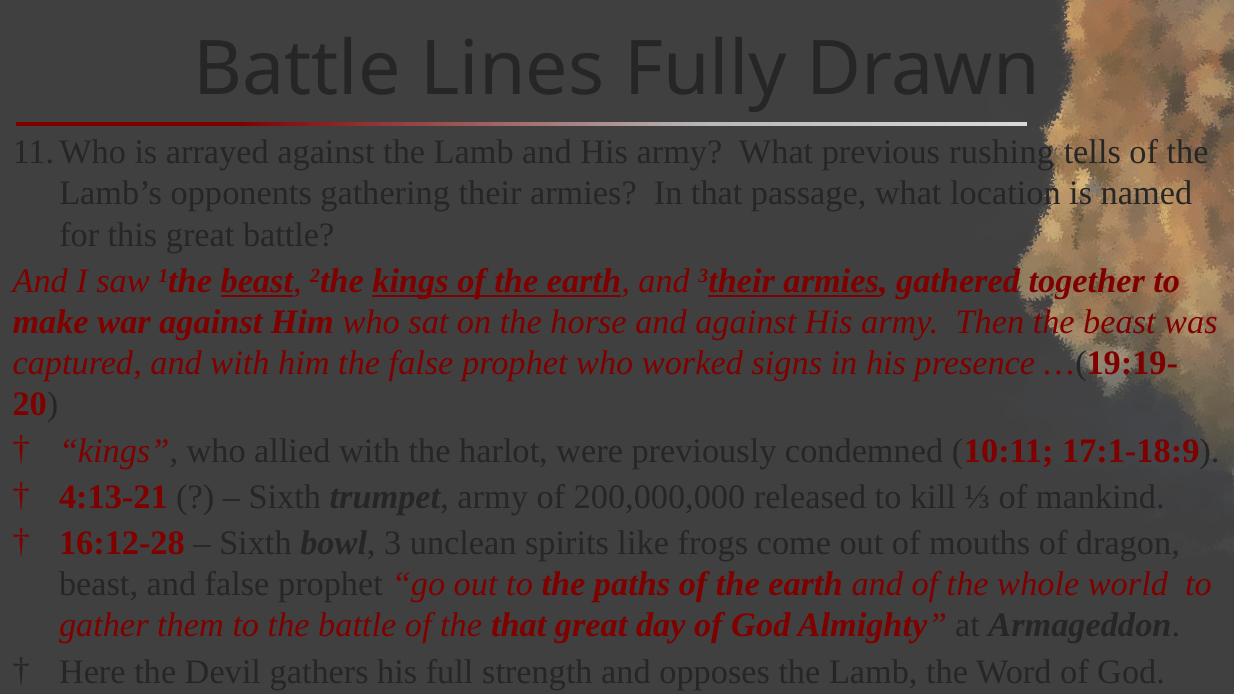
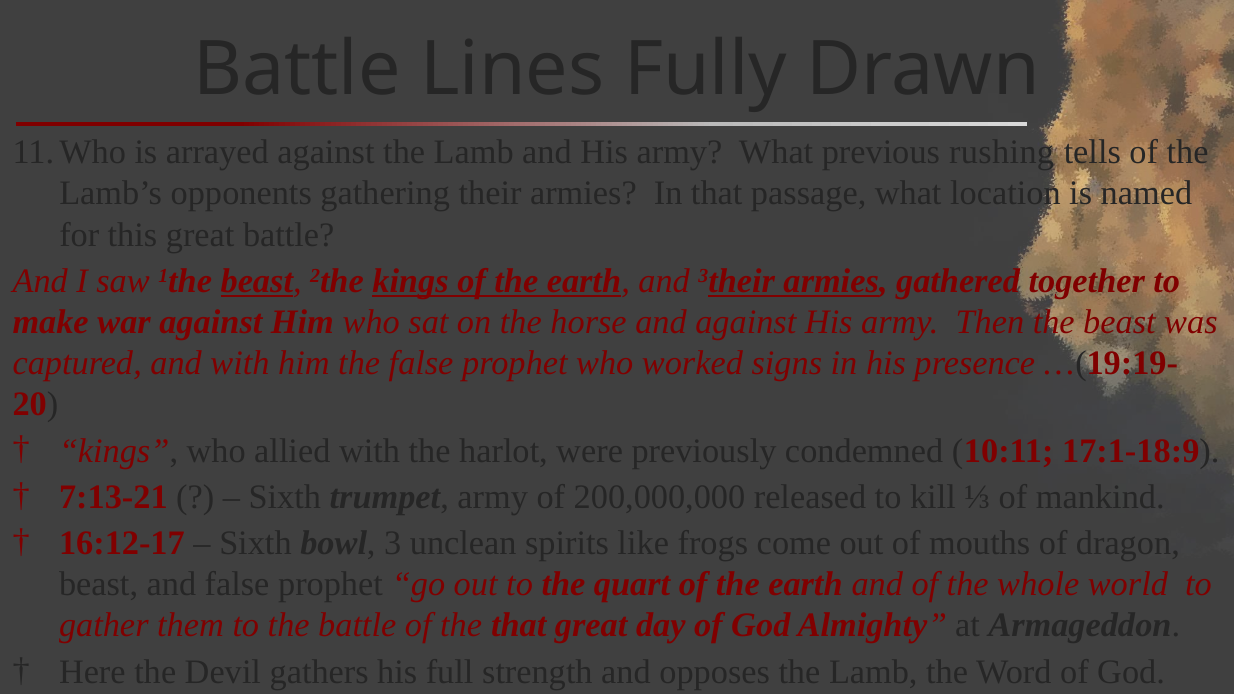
4:13-21: 4:13-21 -> 7:13-21
16:12-28: 16:12-28 -> 16:12-17
paths: paths -> quart
